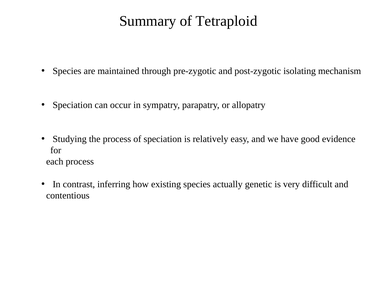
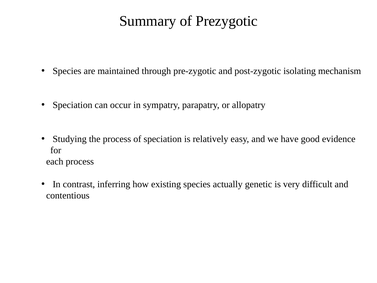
Tetraploid: Tetraploid -> Prezygotic
